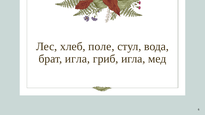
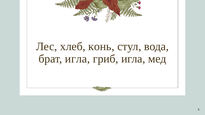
поле: поле -> конь
